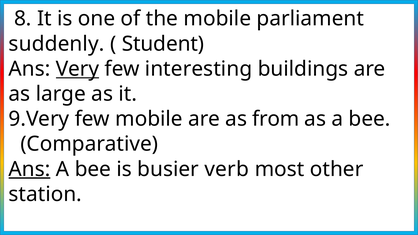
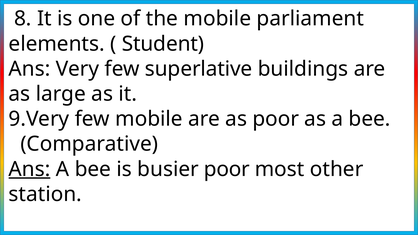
suddenly: suddenly -> elements
Very underline: present -> none
interesting: interesting -> superlative
as from: from -> poor
busier verb: verb -> poor
